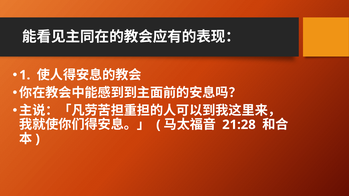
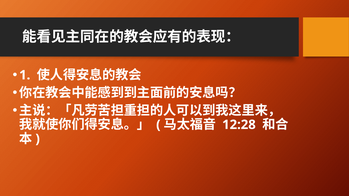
21:28: 21:28 -> 12:28
